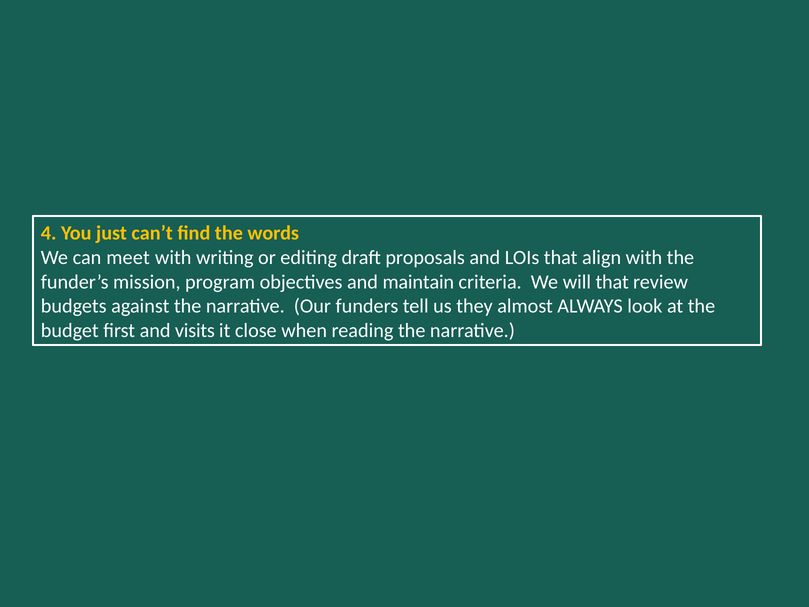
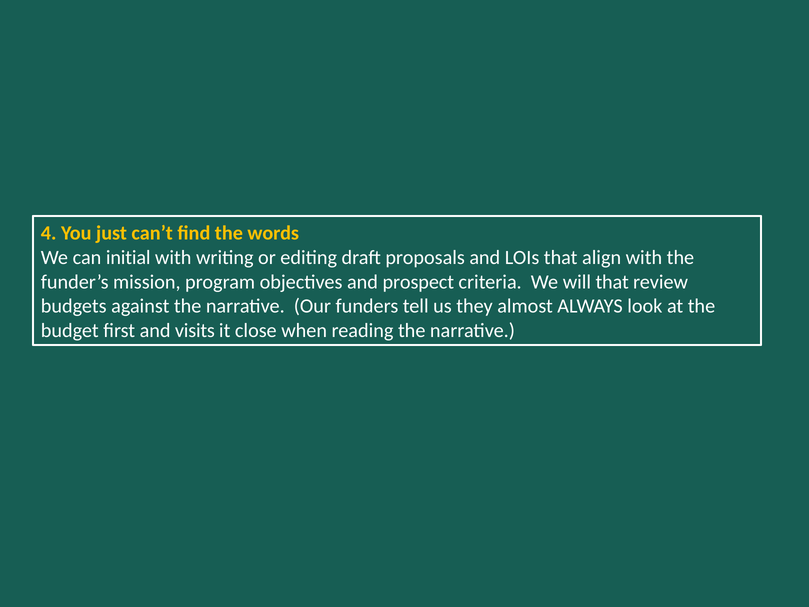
meet: meet -> initial
maintain: maintain -> prospect
